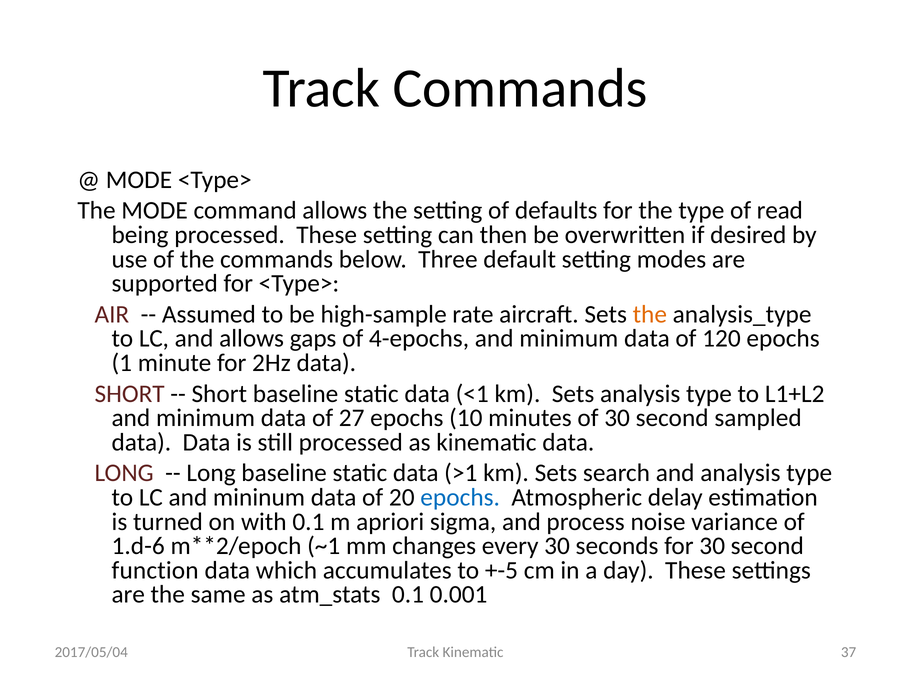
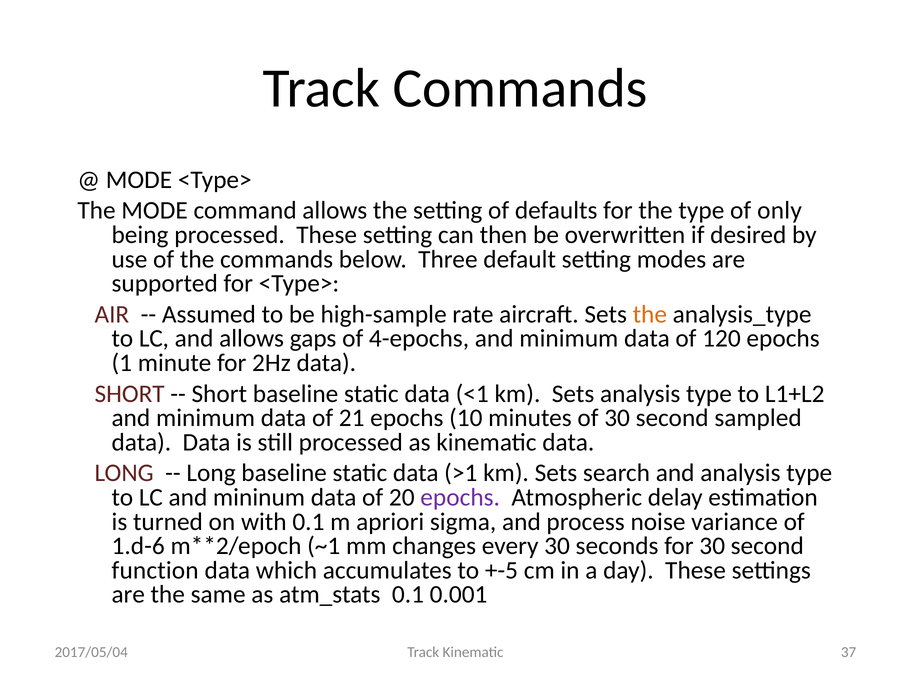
read: read -> only
27: 27 -> 21
epochs at (460, 498) colour: blue -> purple
